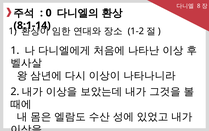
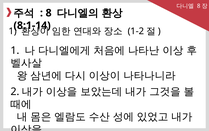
0: 0 -> 8
